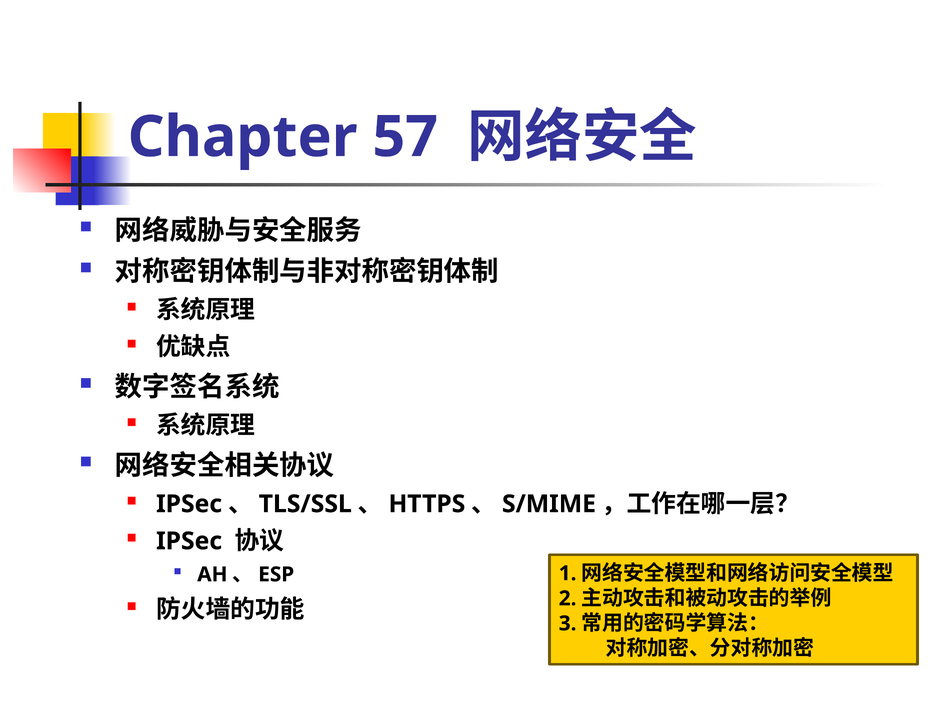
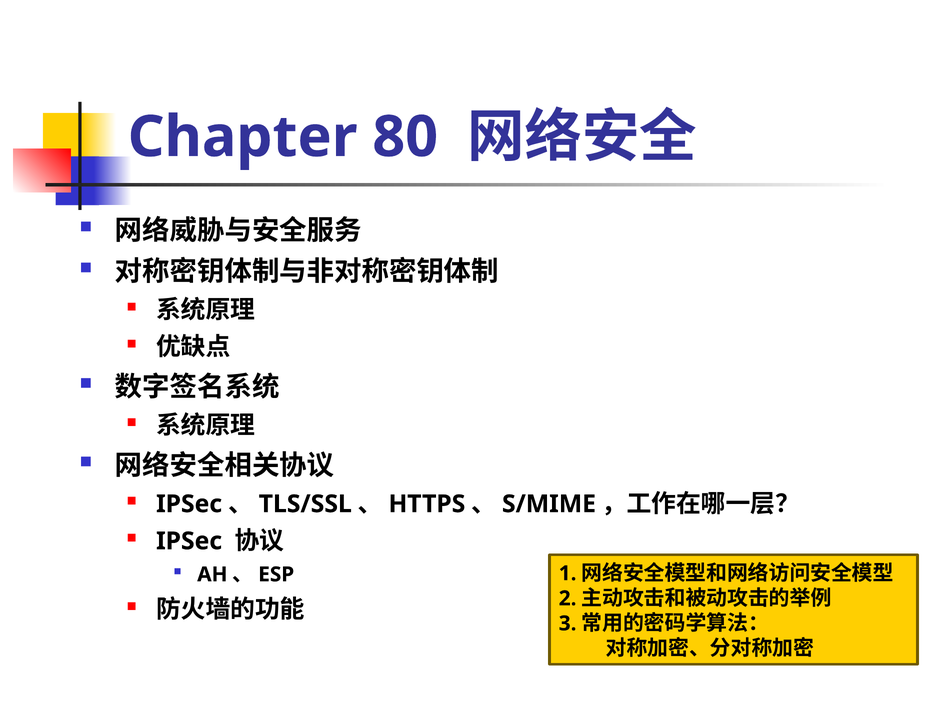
57: 57 -> 80
